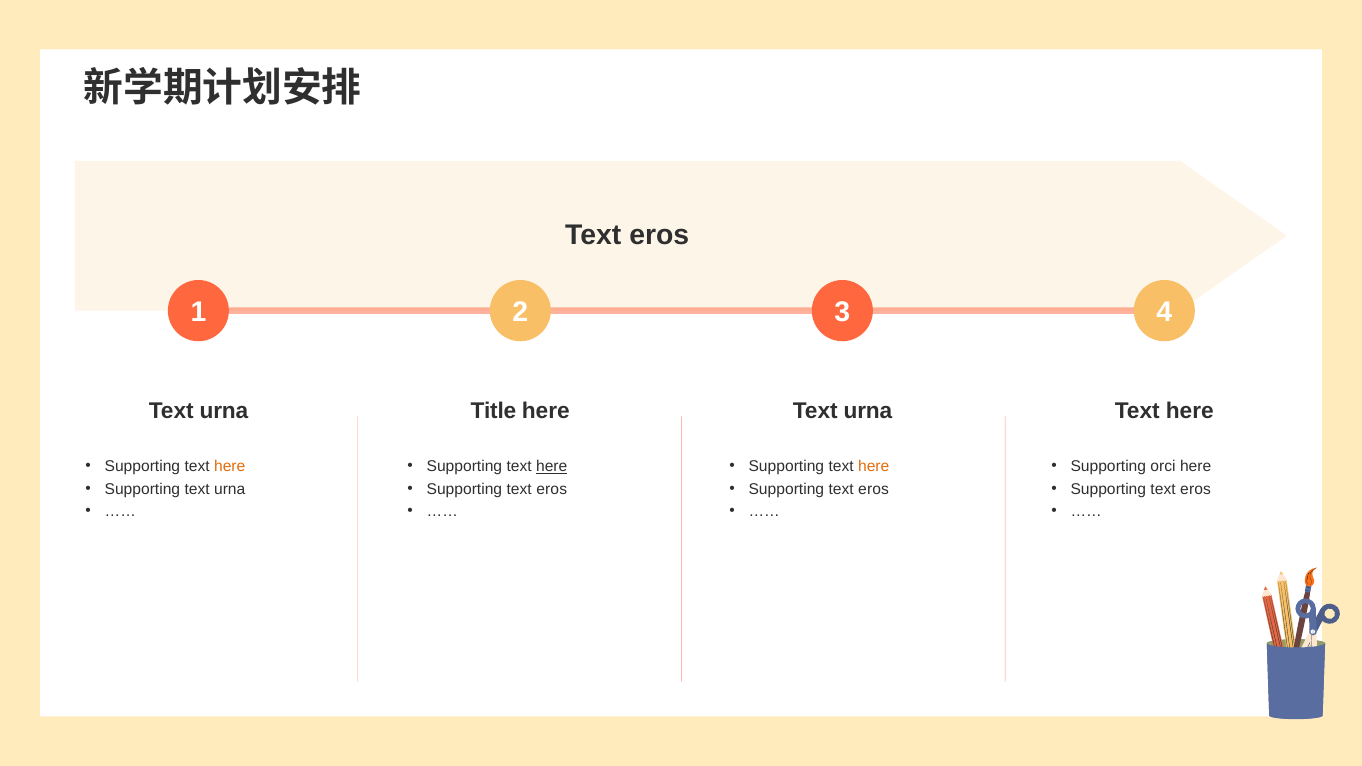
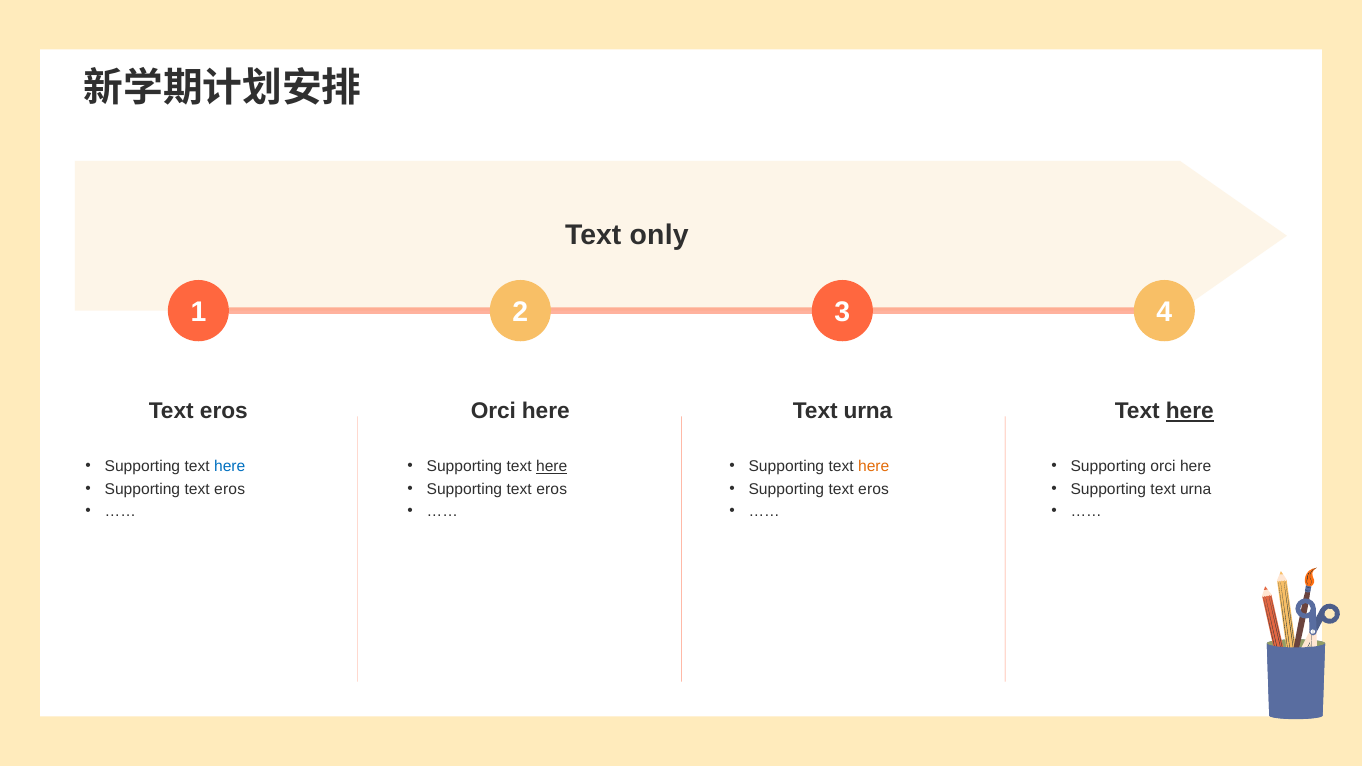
eros at (659, 236): eros -> only
urna at (224, 411): urna -> eros
Title at (493, 411): Title -> Orci
here at (1190, 411) underline: none -> present
here at (230, 467) colour: orange -> blue
urna at (230, 489): urna -> eros
eros at (1196, 489): eros -> urna
